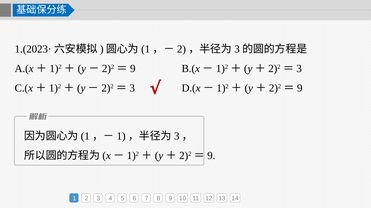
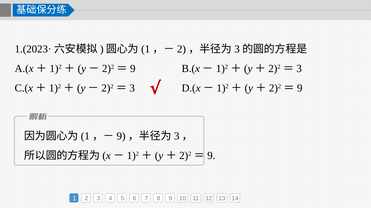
1 at (121, 137): 1 -> 9
